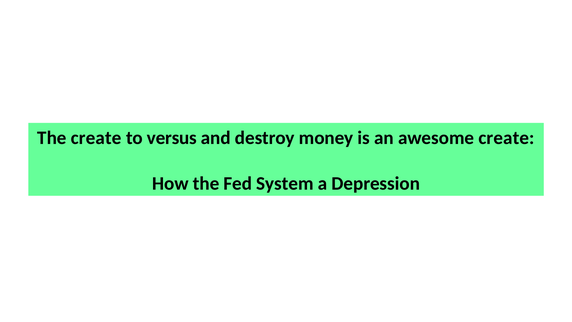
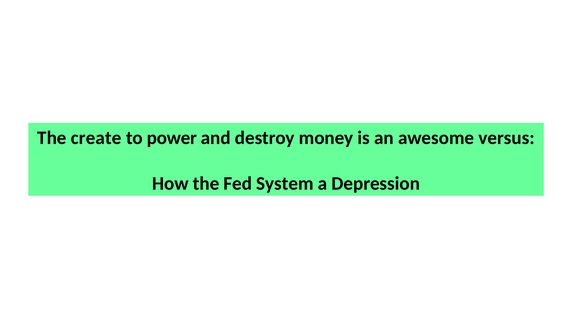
versus: versus -> power
awesome create: create -> versus
